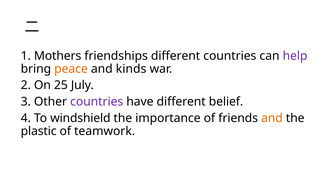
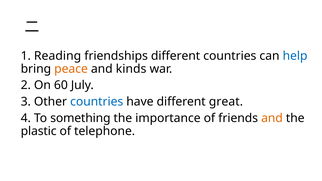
Mothers: Mothers -> Reading
help colour: purple -> blue
25: 25 -> 60
countries at (97, 102) colour: purple -> blue
belief: belief -> great
windshield: windshield -> something
teamwork: teamwork -> telephone
